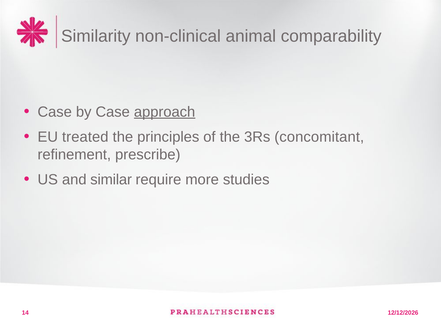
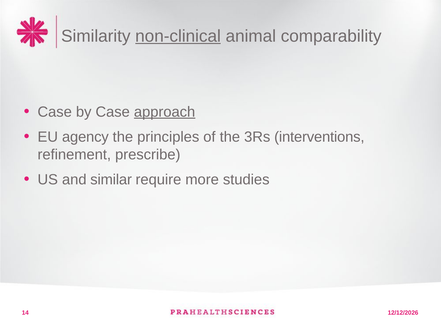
non-clinical underline: none -> present
treated: treated -> agency
concomitant: concomitant -> interventions
